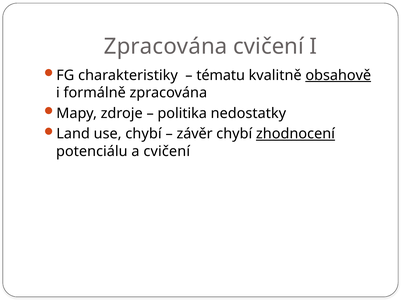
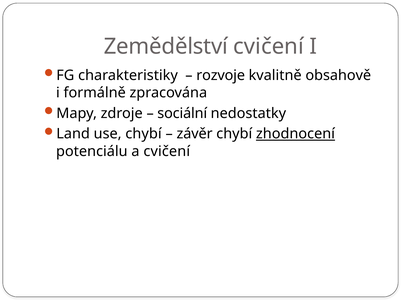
Zpracována at (166, 46): Zpracována -> Zemědělství
tématu: tématu -> rozvoje
obsahově underline: present -> none
politika: politika -> sociální
